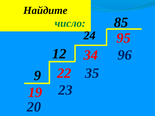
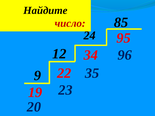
число colour: green -> red
